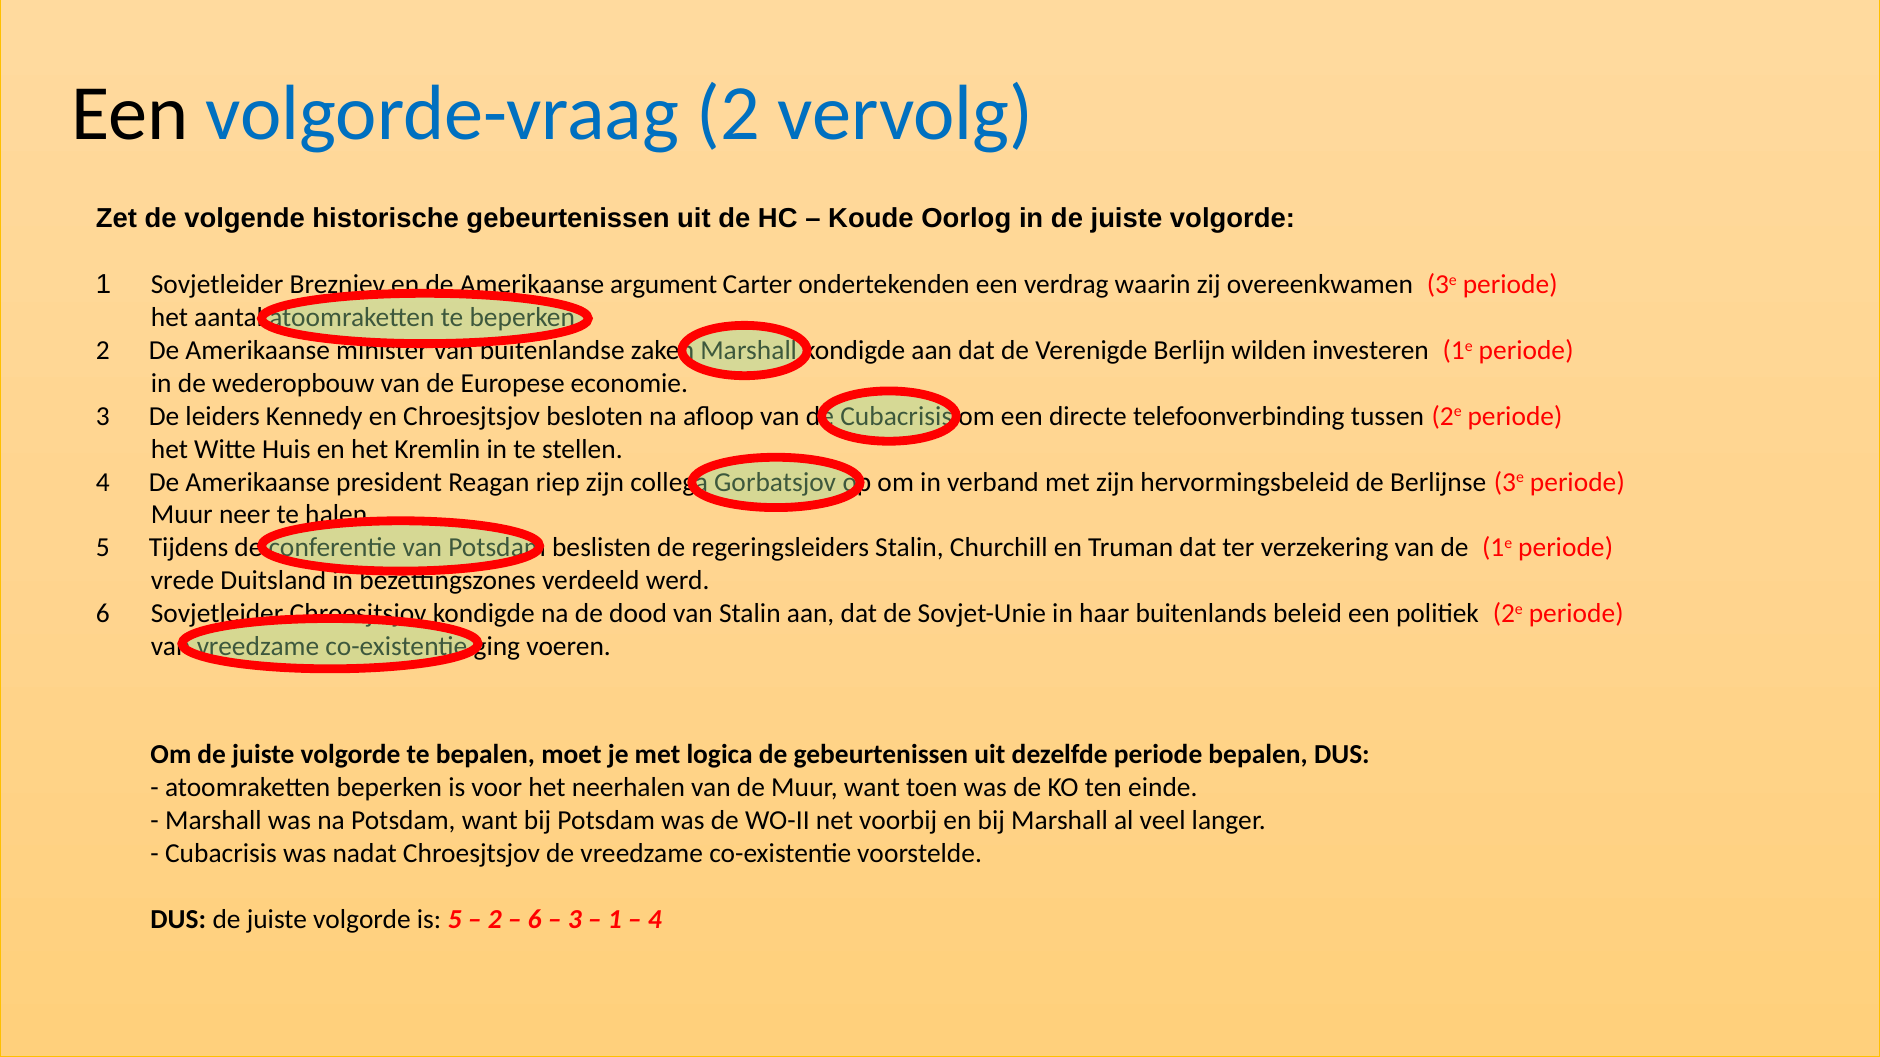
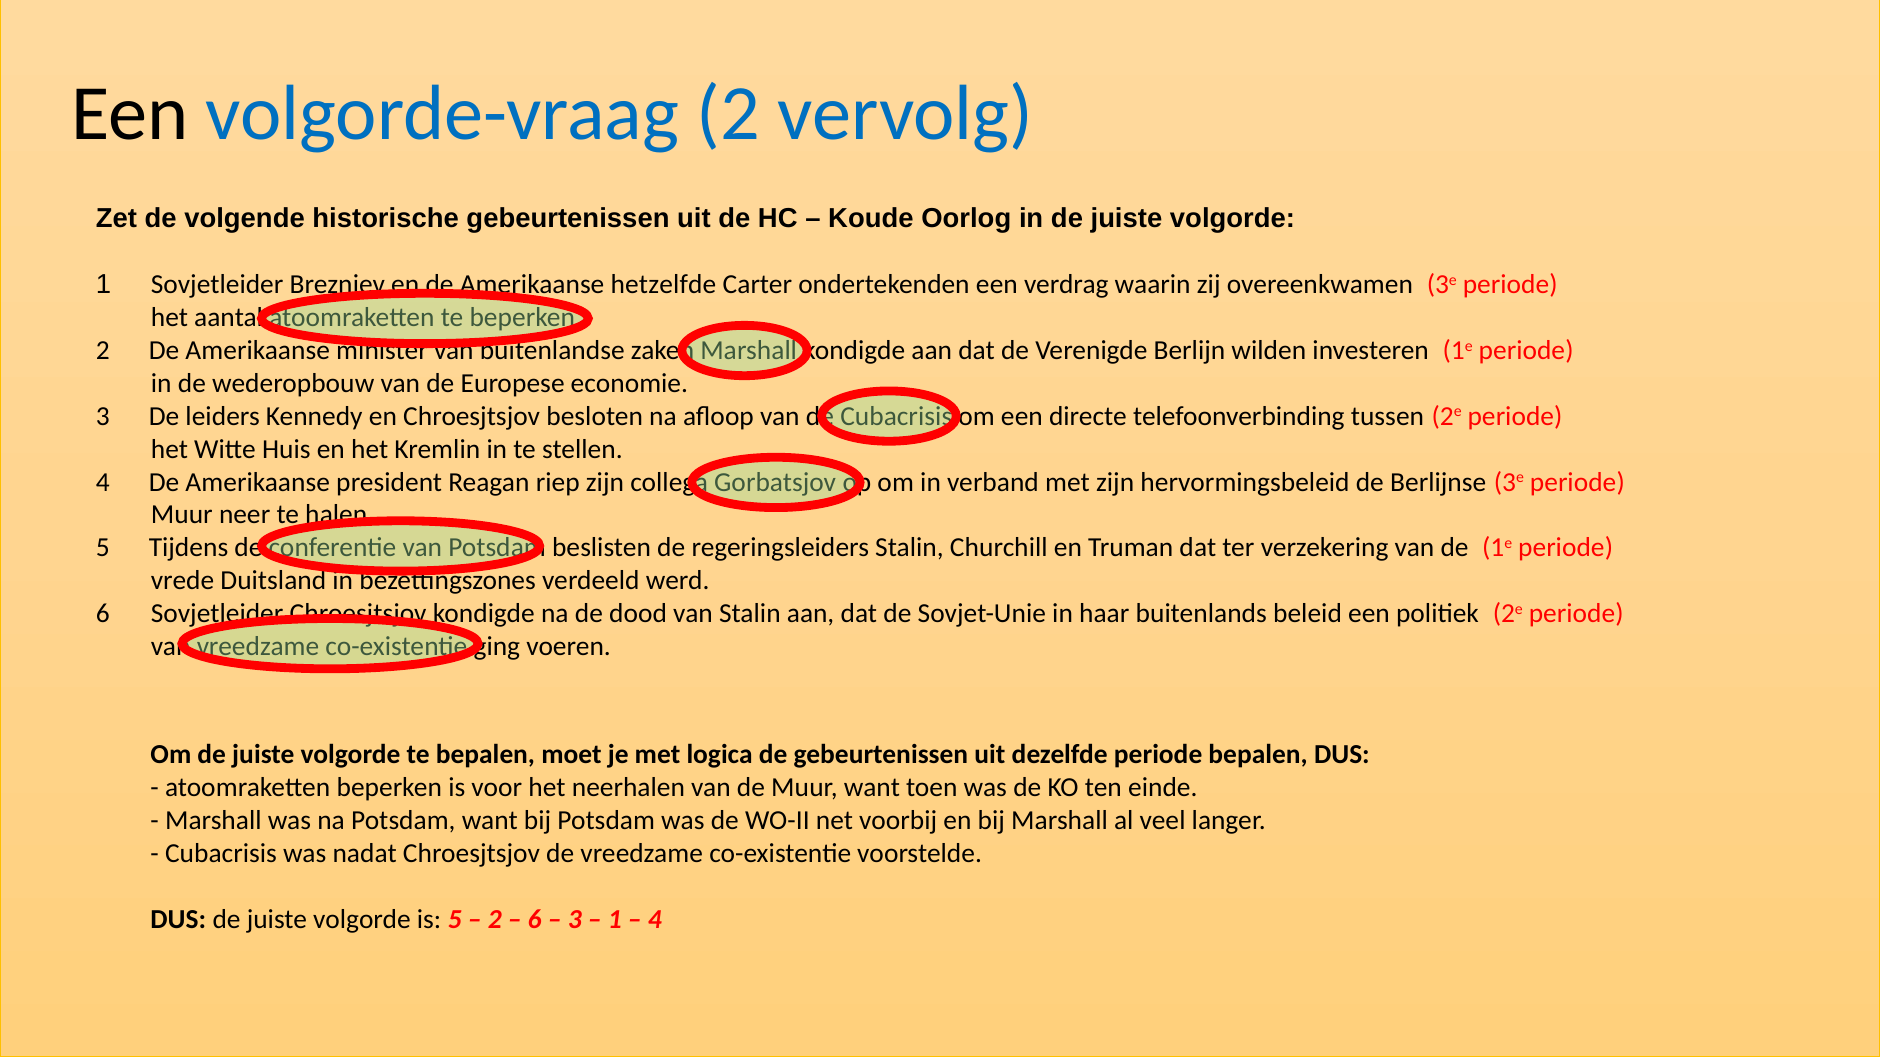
argument: argument -> hetzelfde
